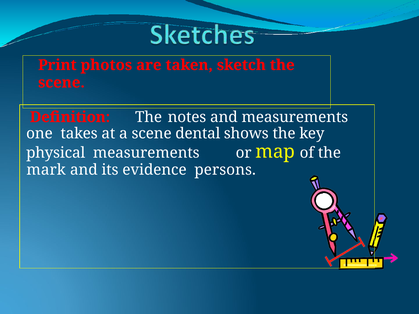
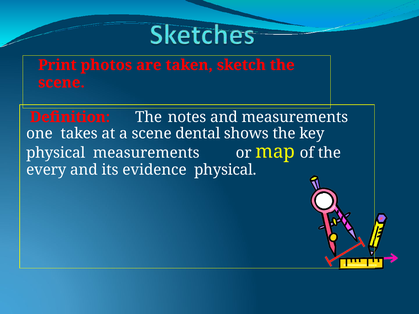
mark: mark -> every
evidence persons: persons -> physical
